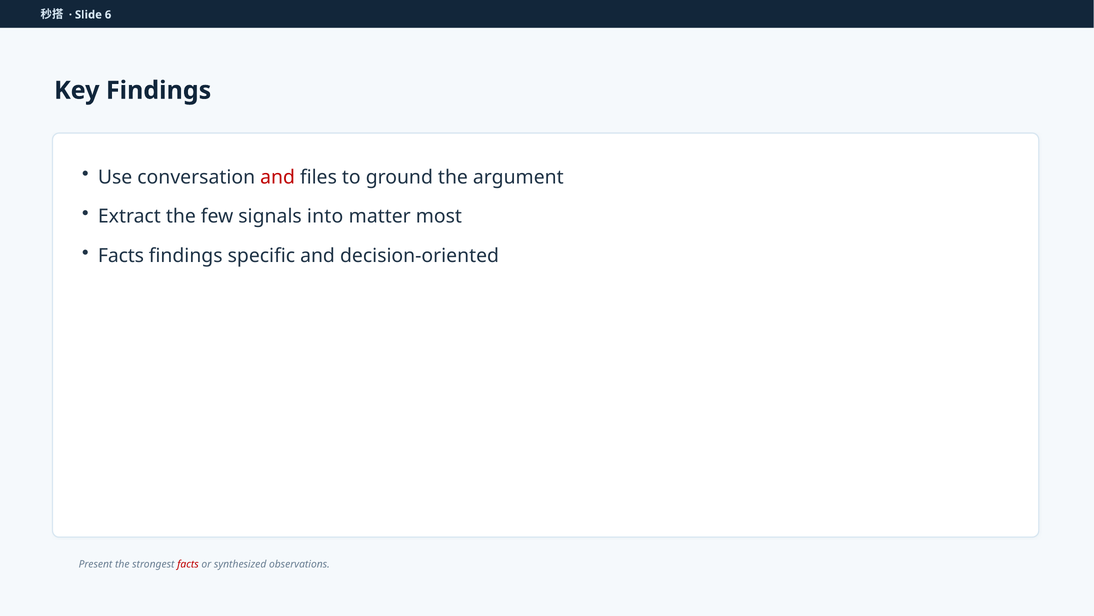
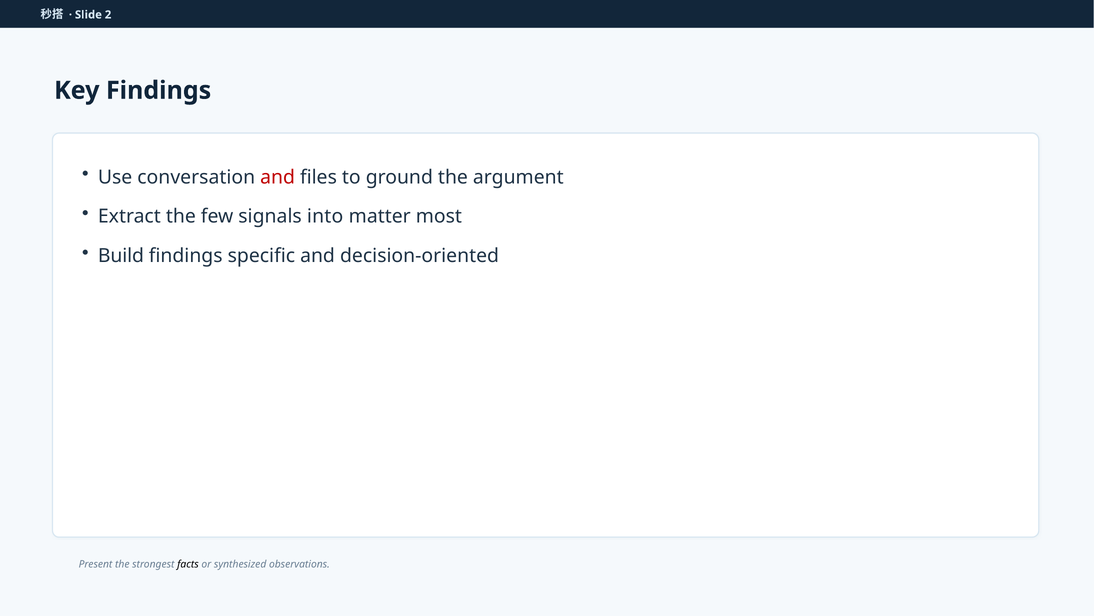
6: 6 -> 2
Facts at (121, 255): Facts -> Build
facts at (188, 564) colour: red -> black
